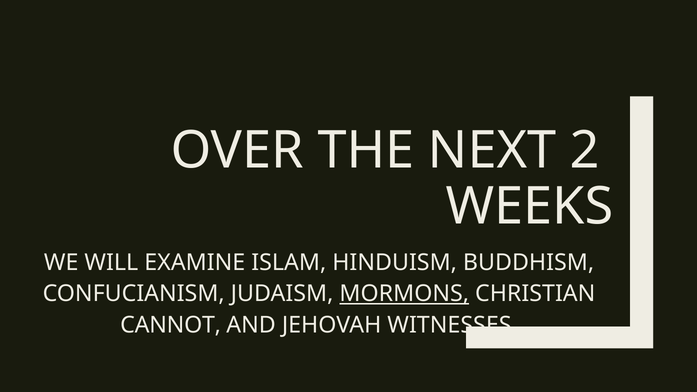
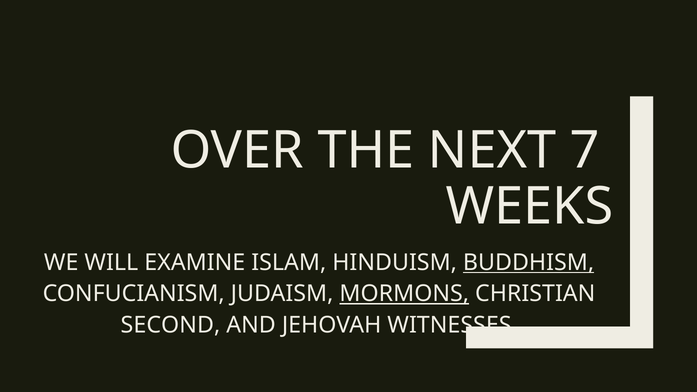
2: 2 -> 7
BUDDHISM underline: none -> present
CANNOT: CANNOT -> SECOND
